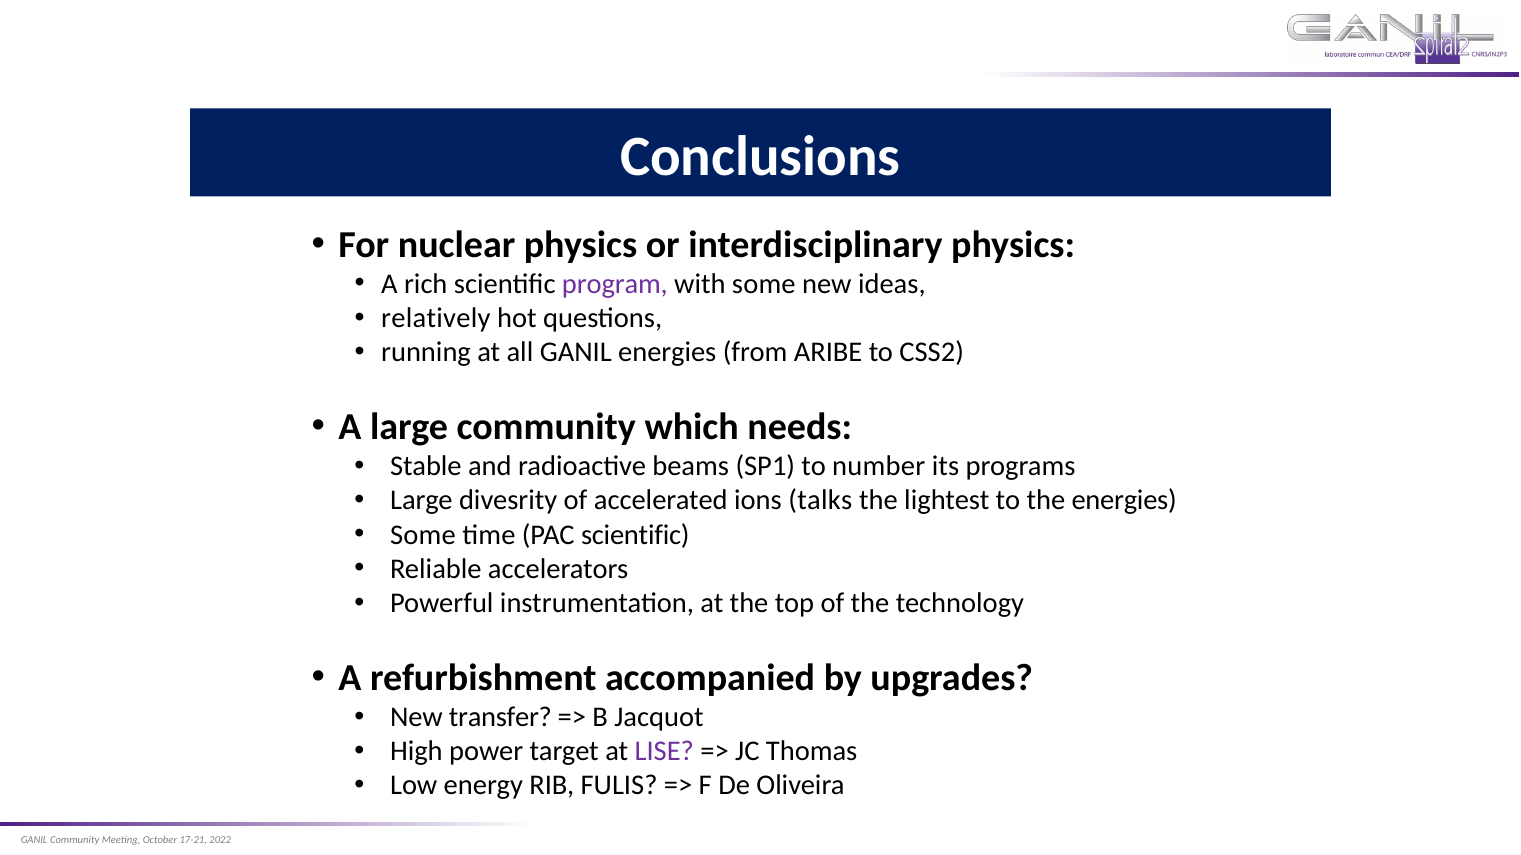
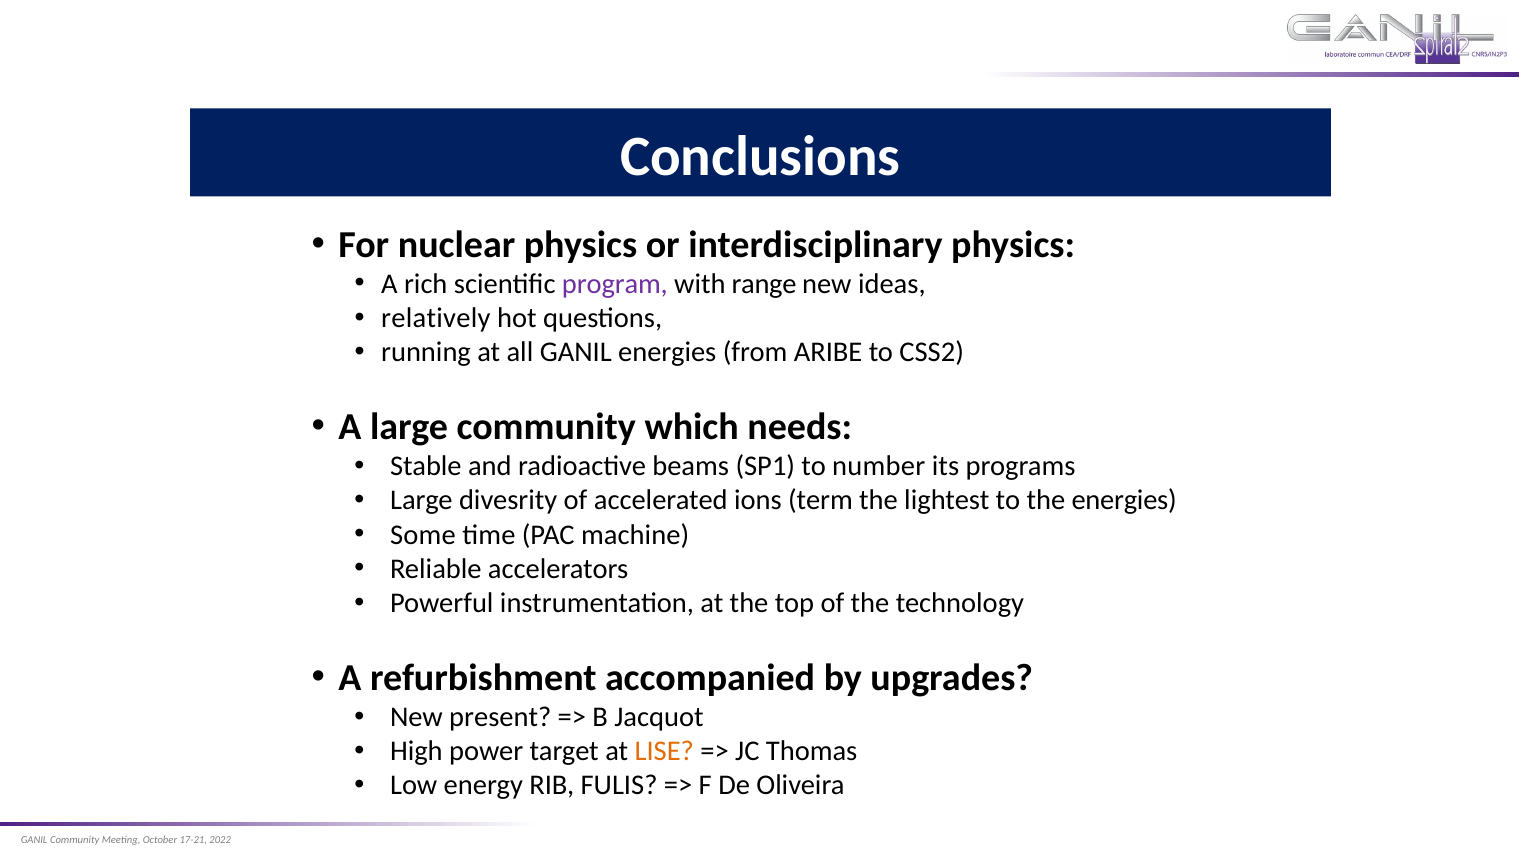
with some: some -> range
talks: talks -> term
PAC scientific: scientific -> machine
transfer: transfer -> present
LISE colour: purple -> orange
